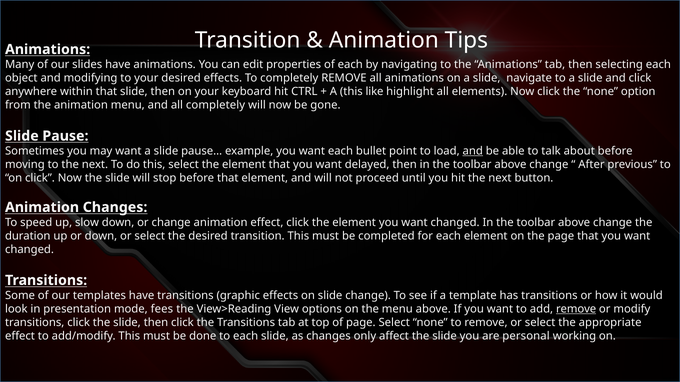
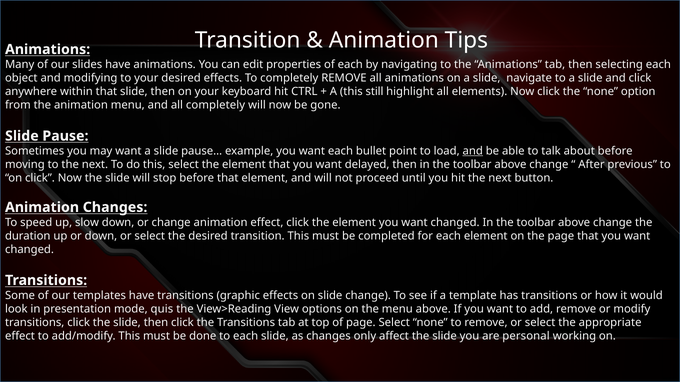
like: like -> still
fees: fees -> quis
remove at (576, 309) underline: present -> none
